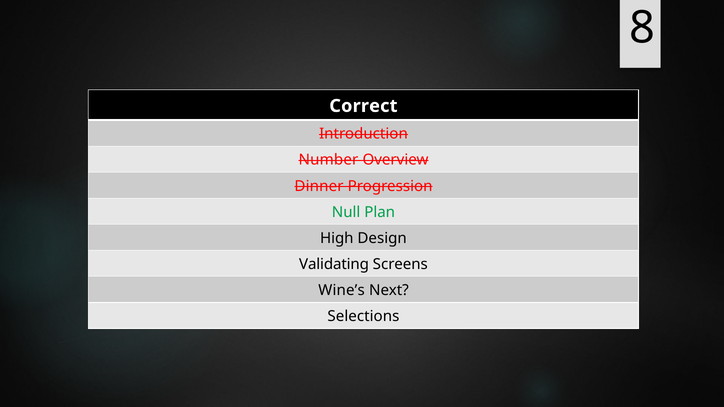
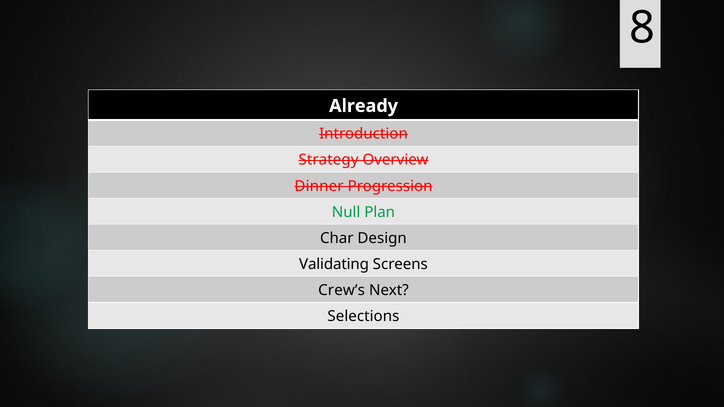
Correct: Correct -> Already
Number: Number -> Strategy
High: High -> Char
Wine’s: Wine’s -> Crew’s
